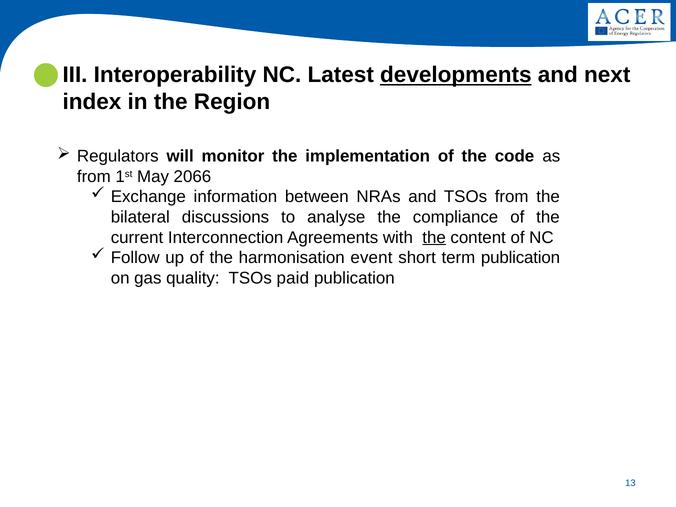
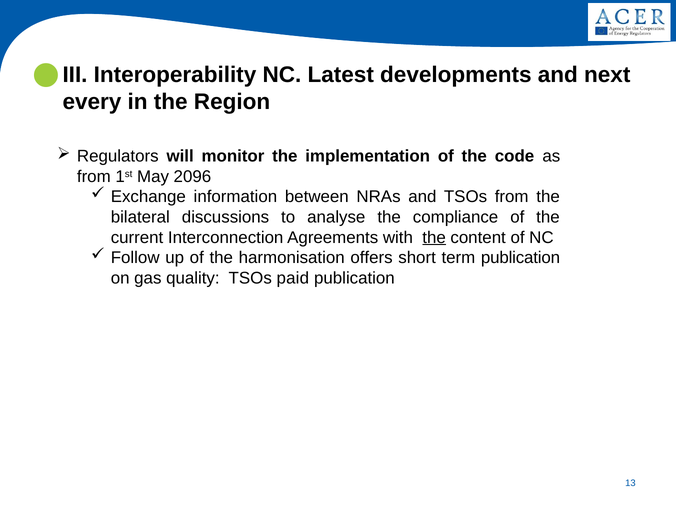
developments underline: present -> none
index: index -> every
2066: 2066 -> 2096
event: event -> offers
